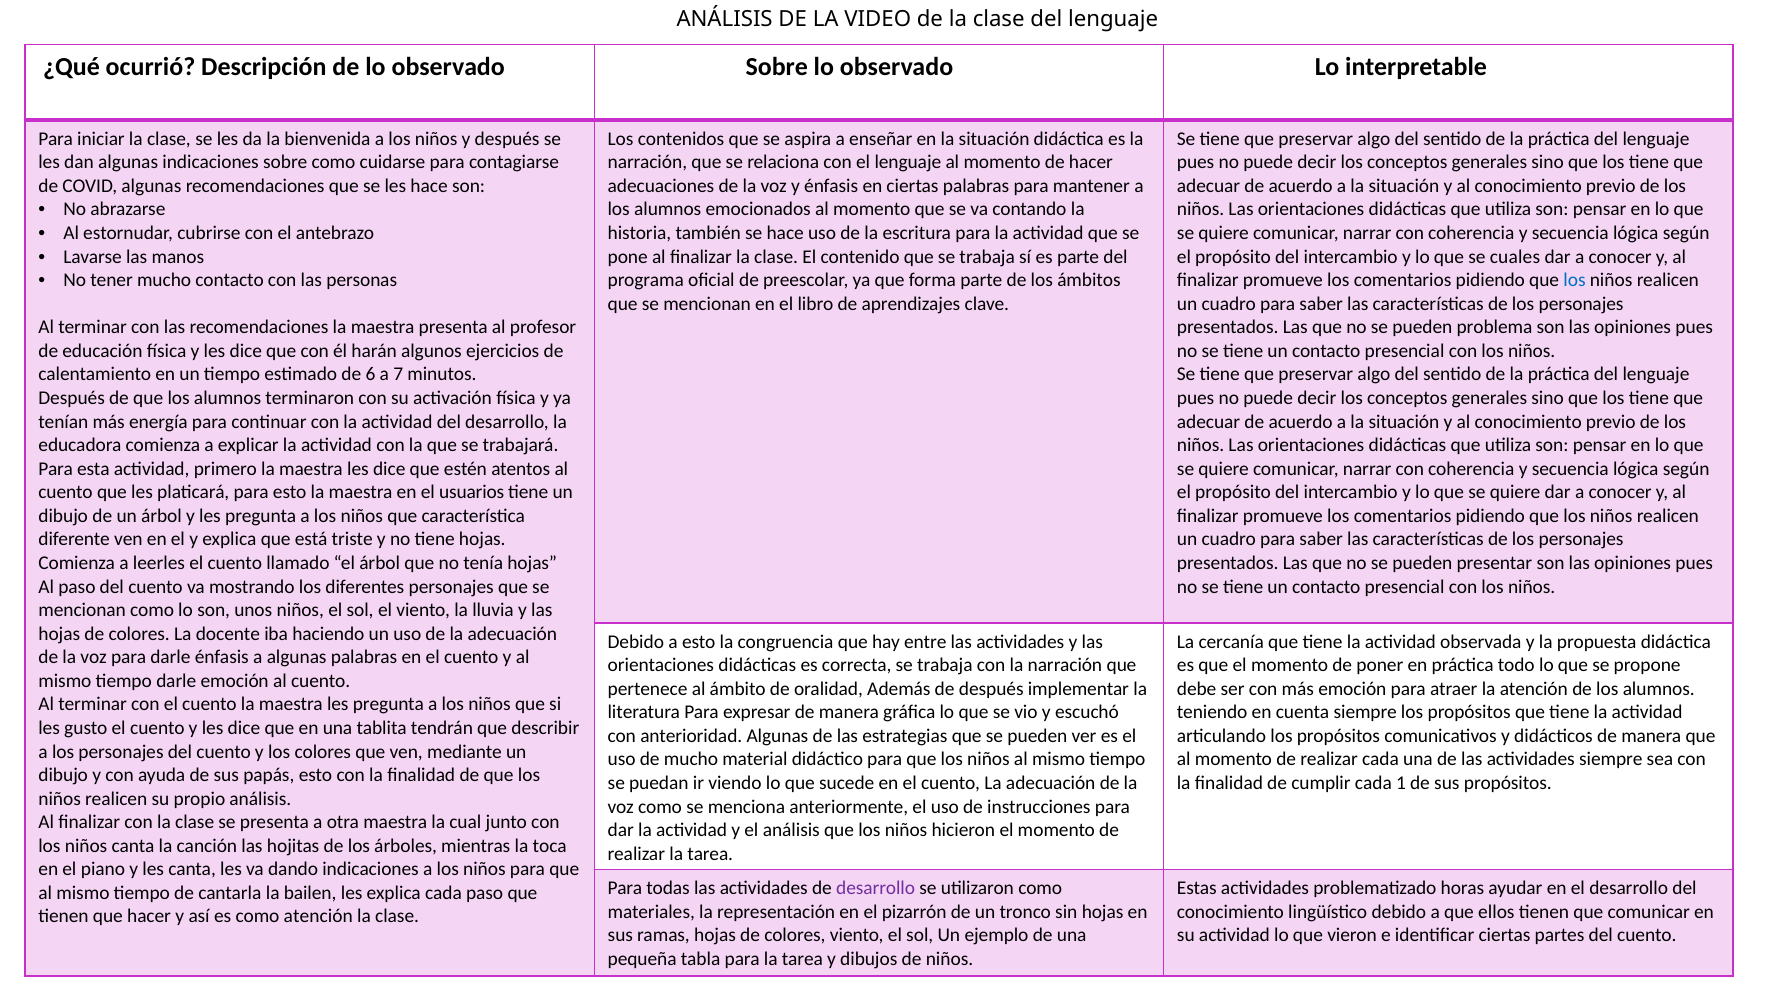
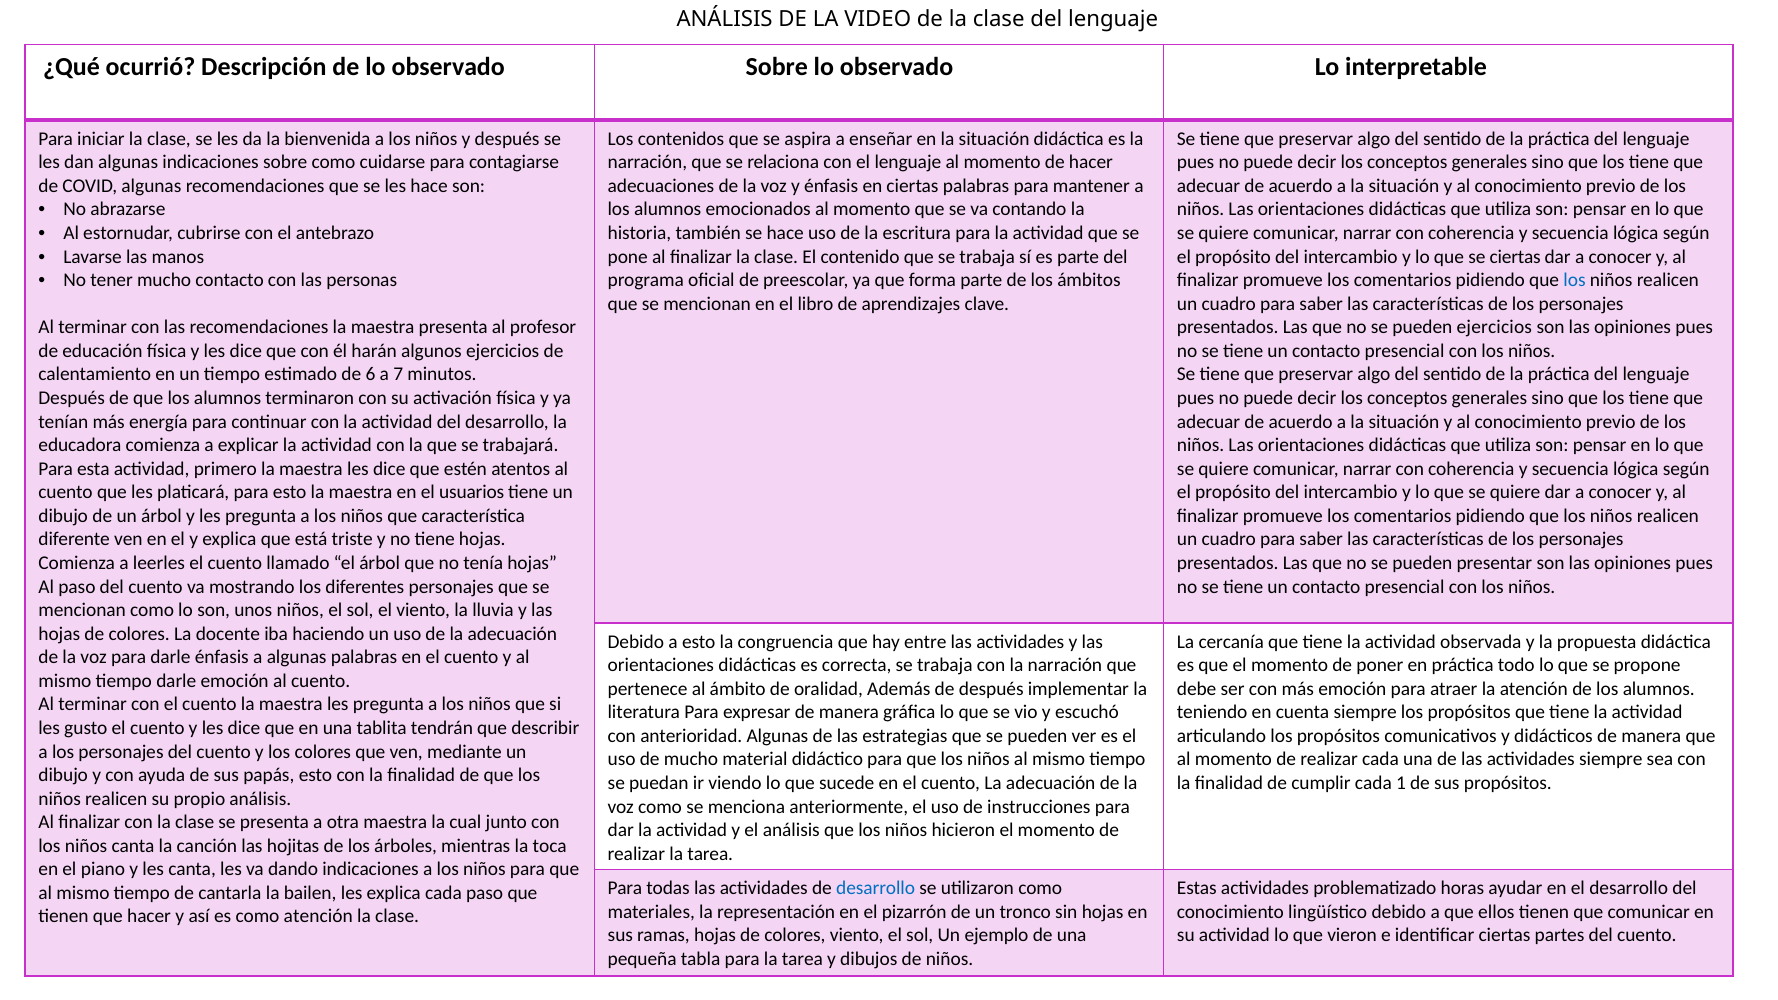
se cuales: cuales -> ciertas
pueden problema: problema -> ejercicios
desarrollo at (876, 888) colour: purple -> blue
